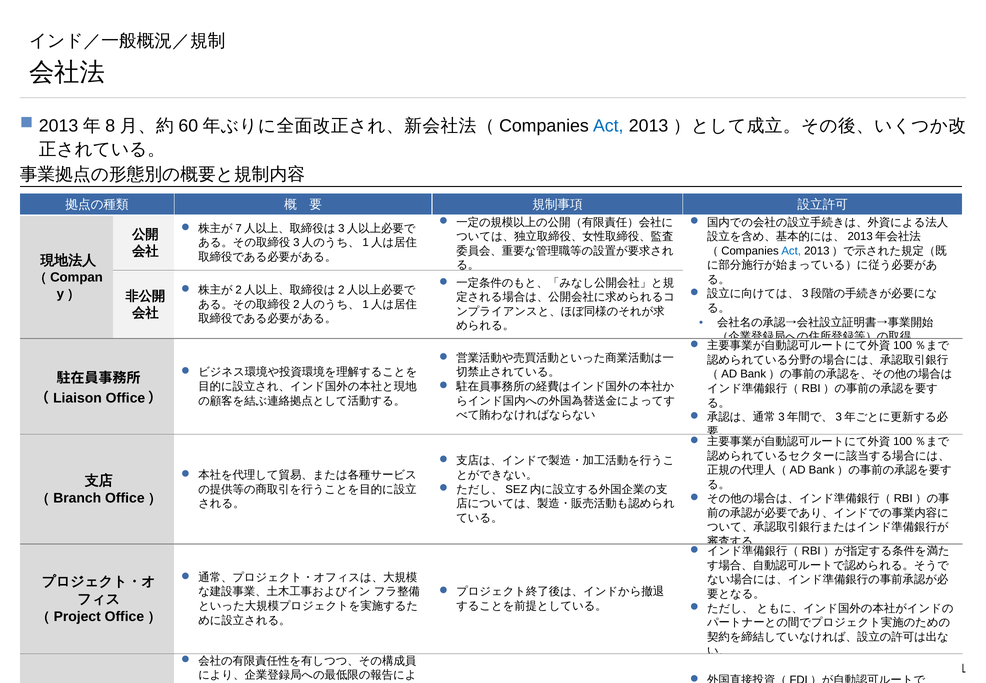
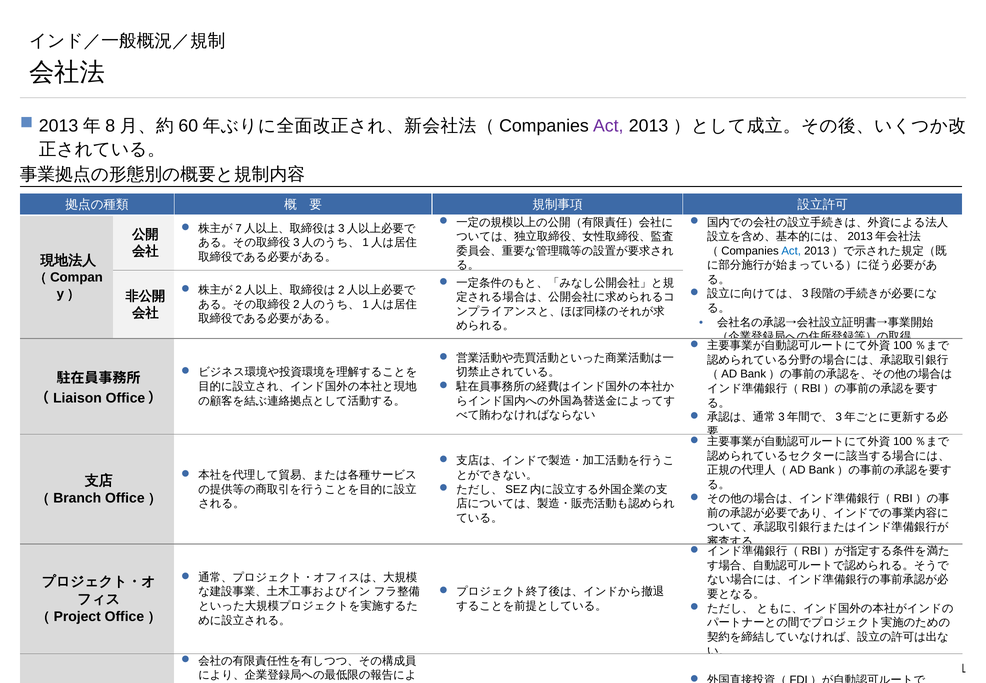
Act at (608, 126) colour: blue -> purple
